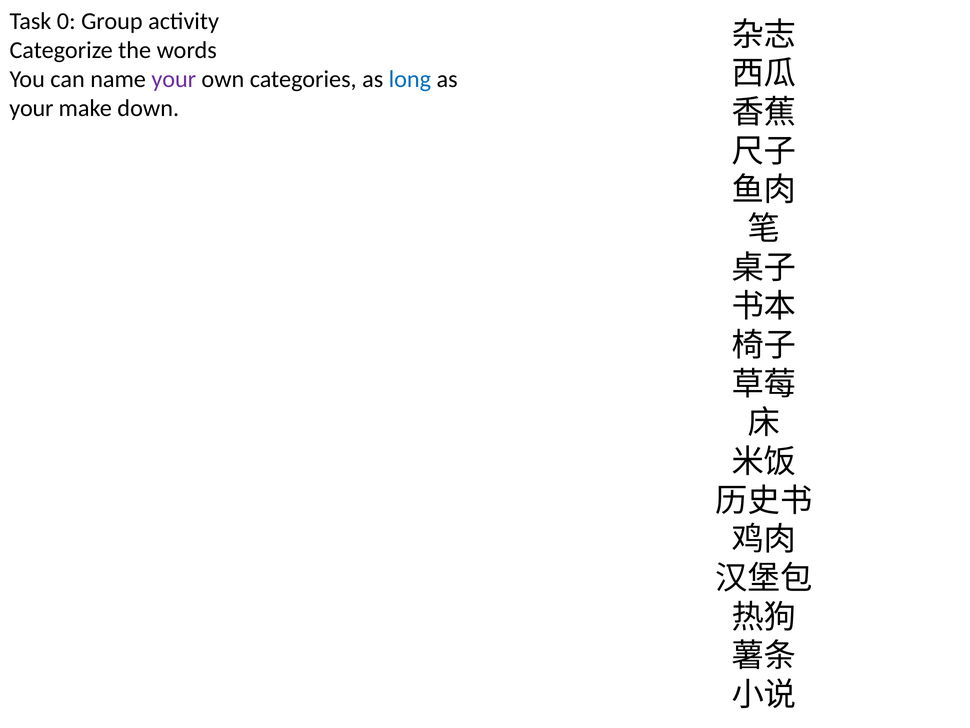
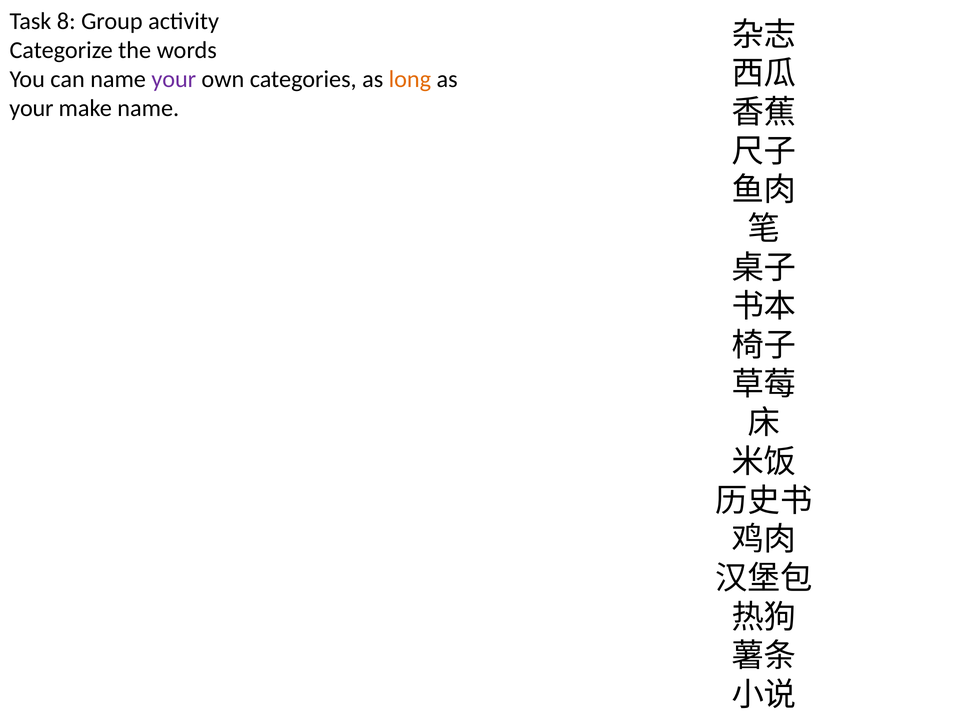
0: 0 -> 8
long colour: blue -> orange
make down: down -> name
